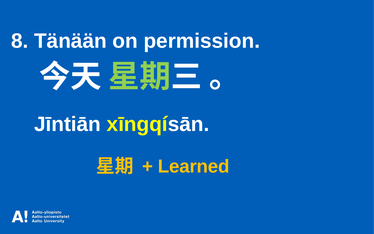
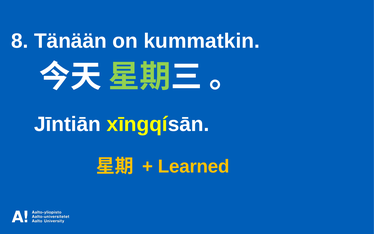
permission: permission -> kummatkin
